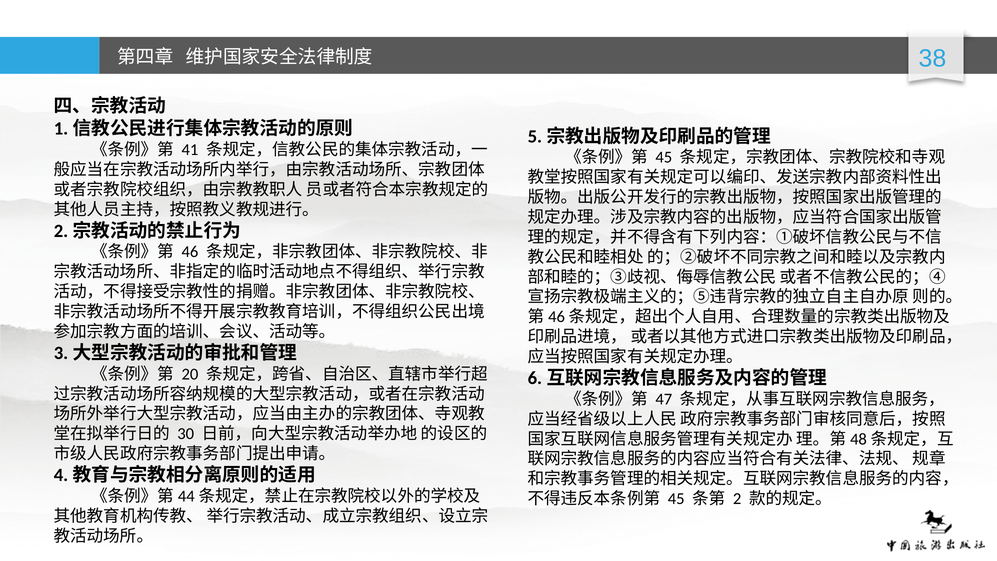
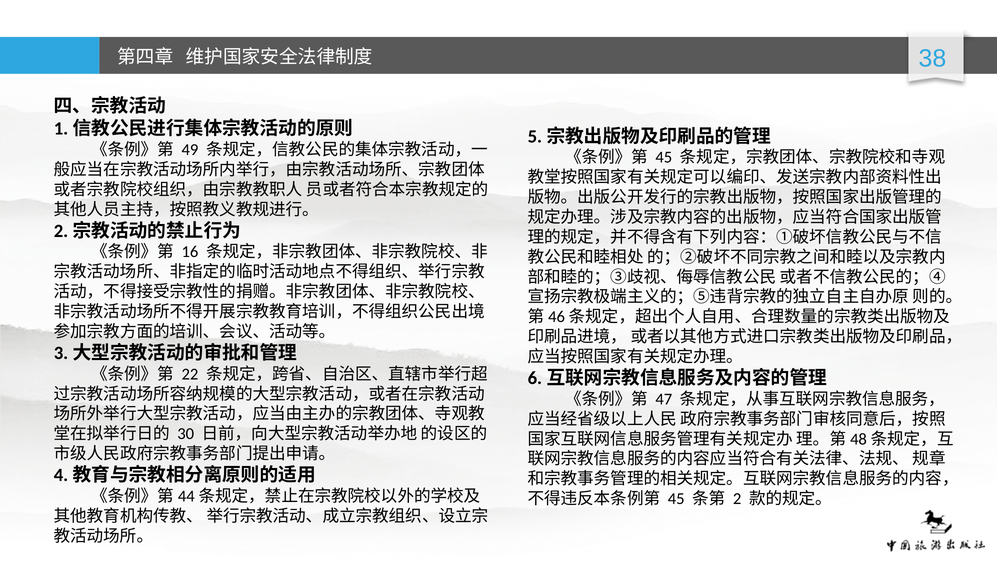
41: 41 -> 49
46: 46 -> 16
20: 20 -> 22
